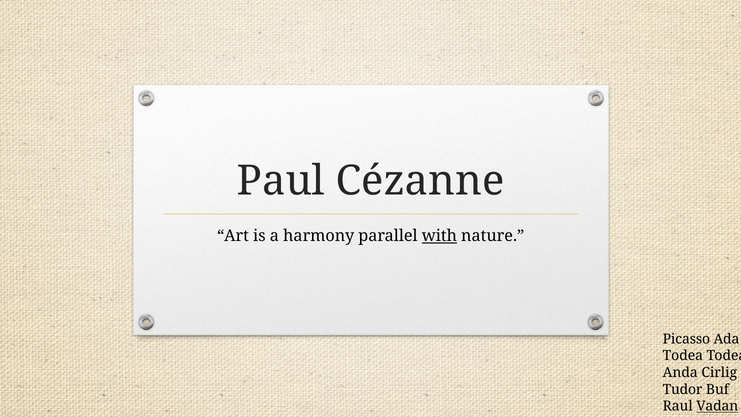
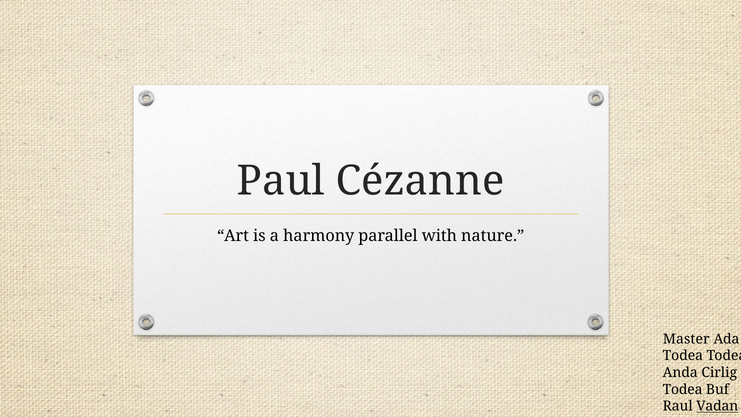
with underline: present -> none
Picasso: Picasso -> Master
Tudor at (683, 389): Tudor -> Todea
